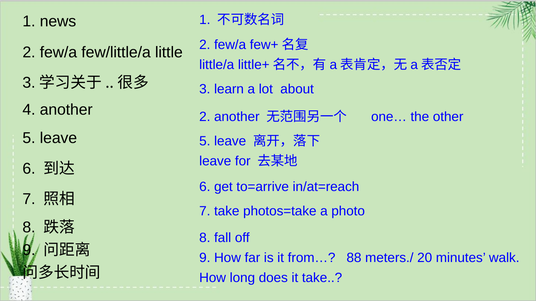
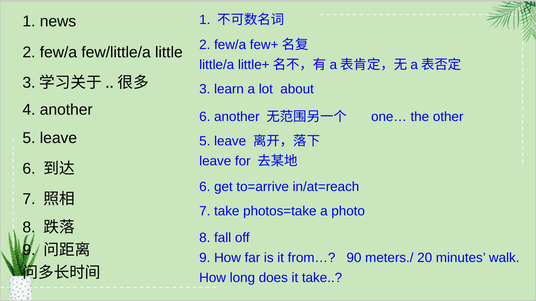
another 2: 2 -> 6
88: 88 -> 90
